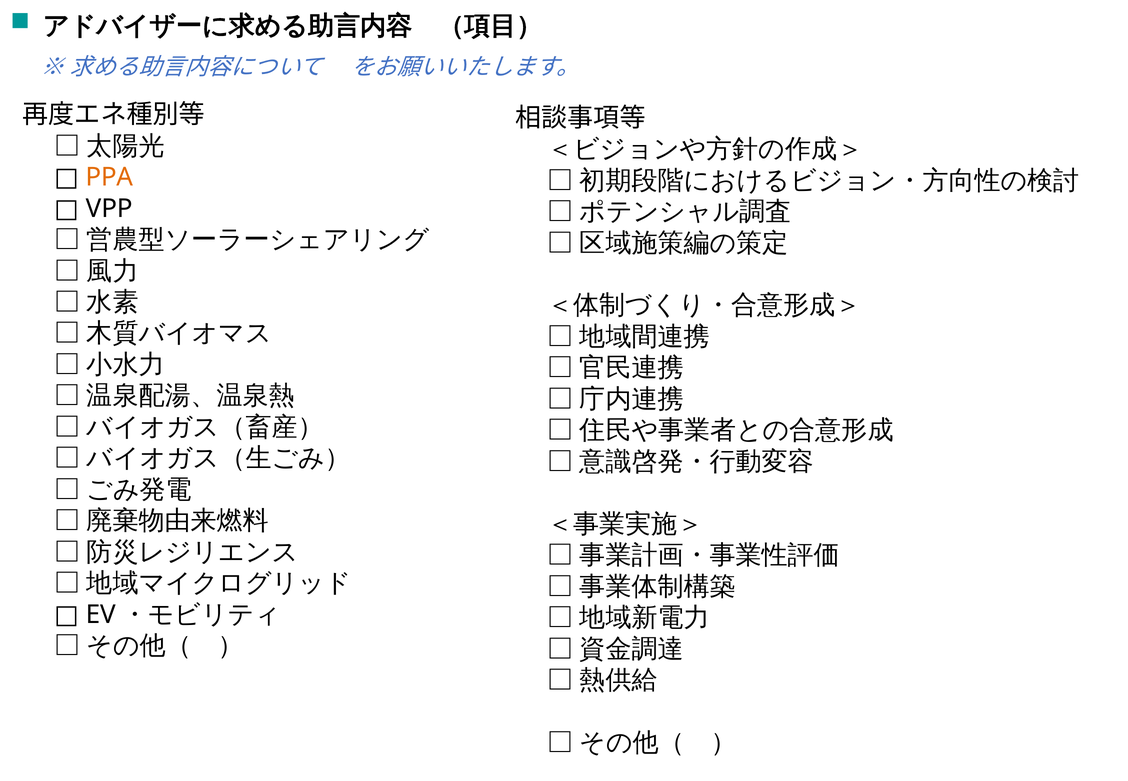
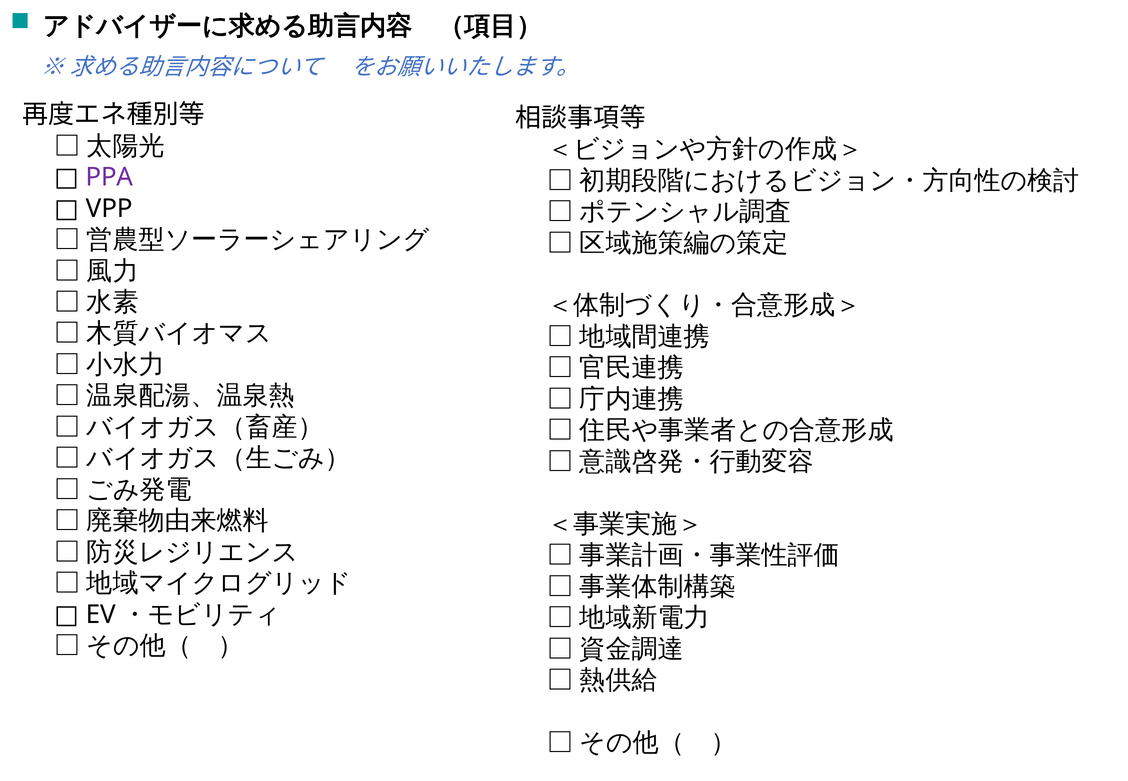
PPA colour: orange -> purple
